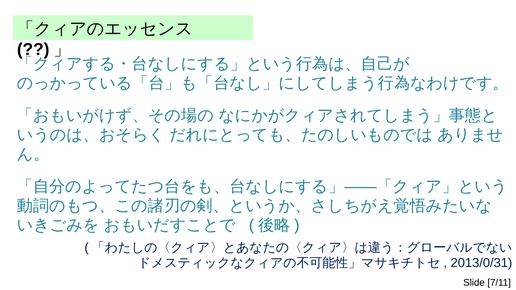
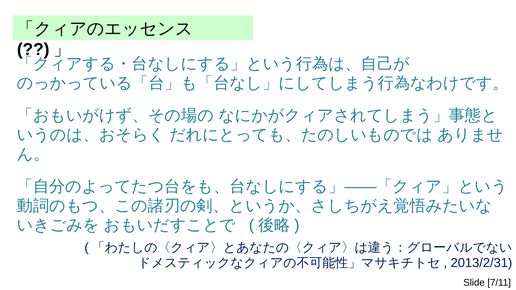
2013/0/31: 2013/0/31 -> 2013/2/31
